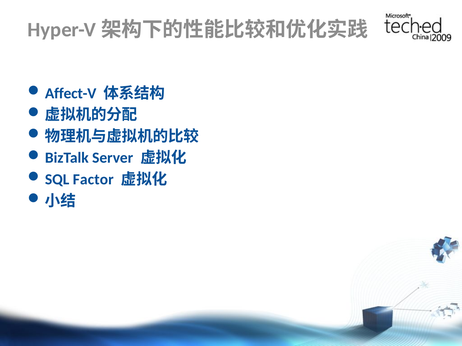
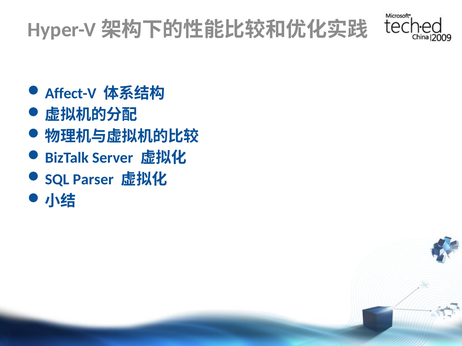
Factor: Factor -> Parser
